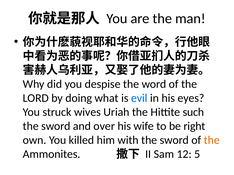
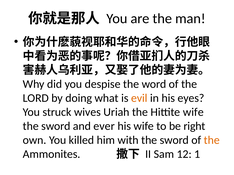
evil colour: blue -> orange
Hittite such: such -> wife
over: over -> ever
5: 5 -> 1
